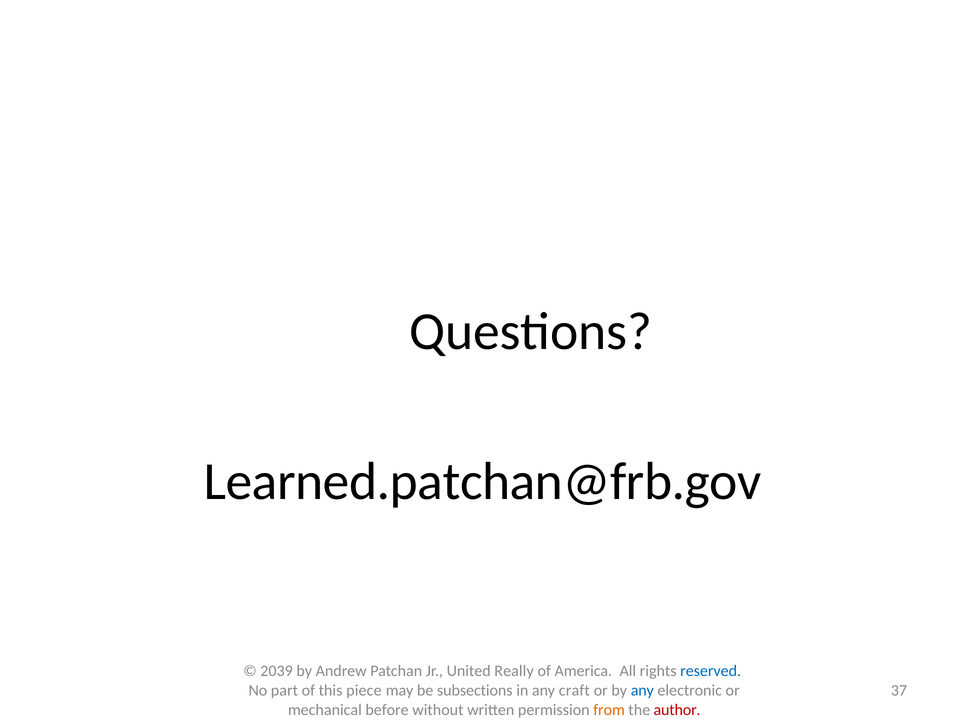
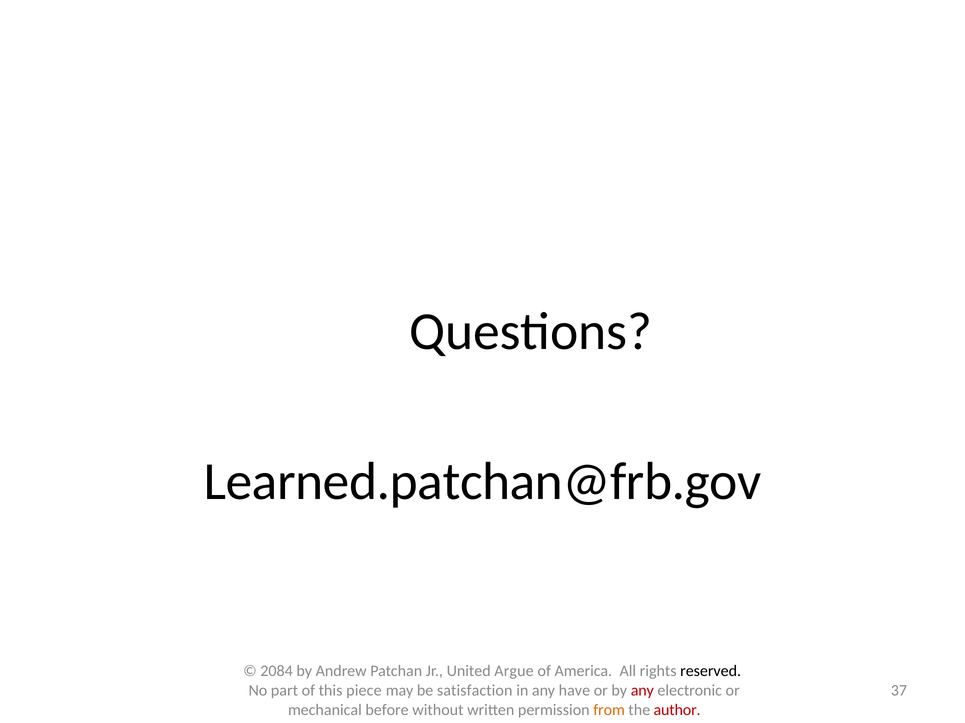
2039: 2039 -> 2084
Really: Really -> Argue
reserved colour: blue -> black
subsections: subsections -> satisfaction
craft: craft -> have
any at (642, 691) colour: blue -> red
